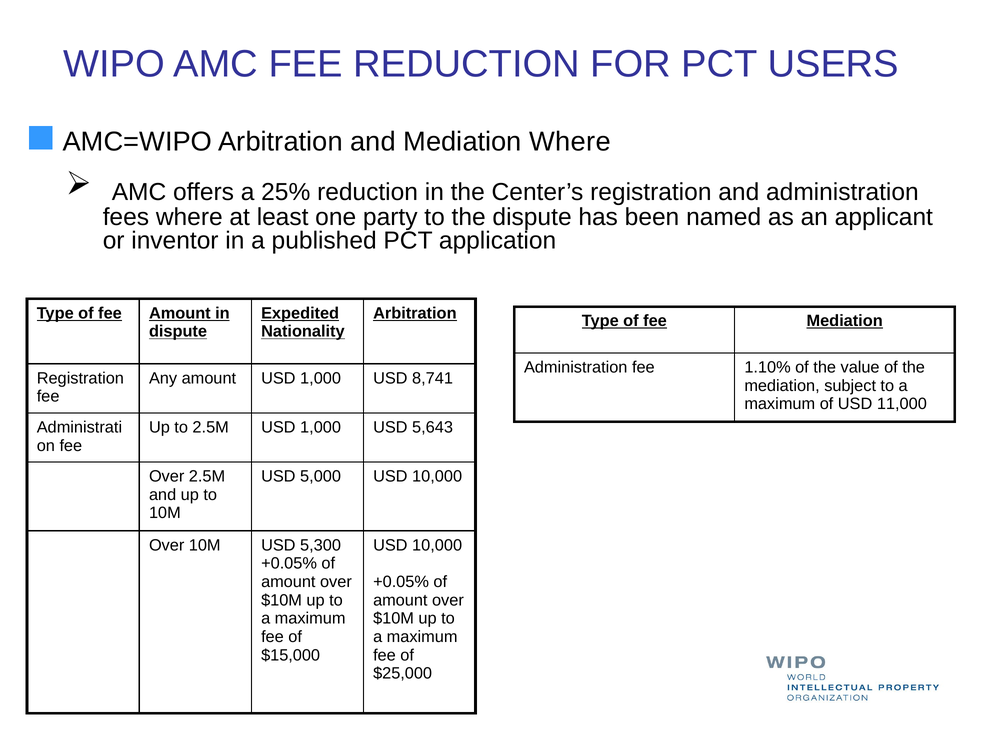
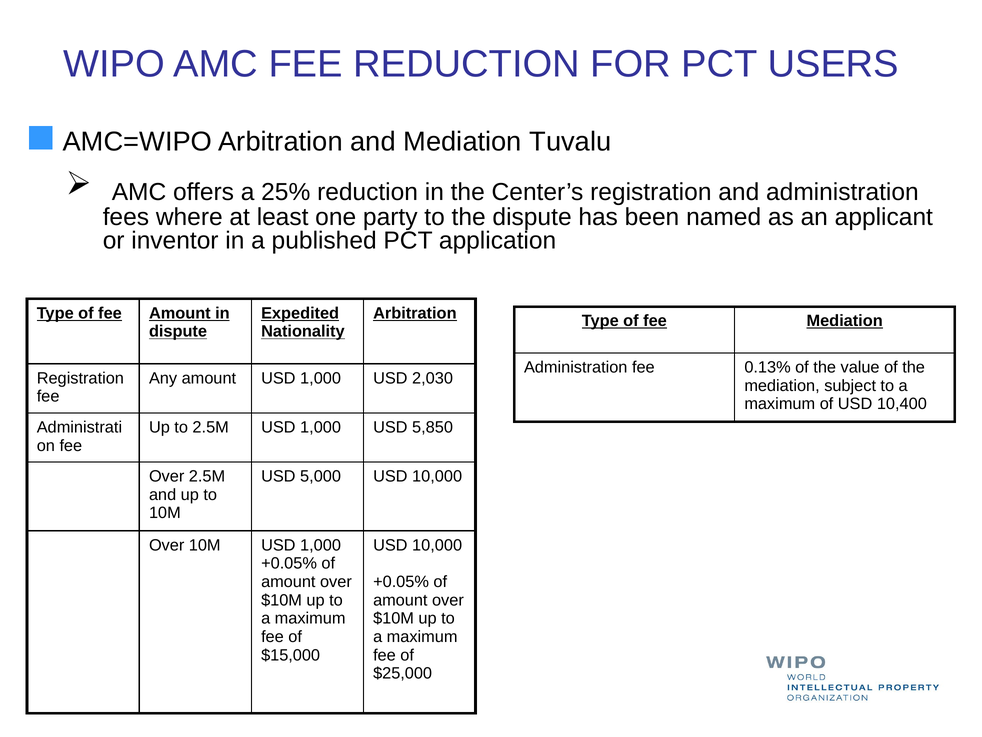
Mediation Where: Where -> Tuvalu
1.10%: 1.10% -> 0.13%
8,741: 8,741 -> 2,030
11,000: 11,000 -> 10,400
5,643: 5,643 -> 5,850
10M USD 5,300: 5,300 -> 1,000
